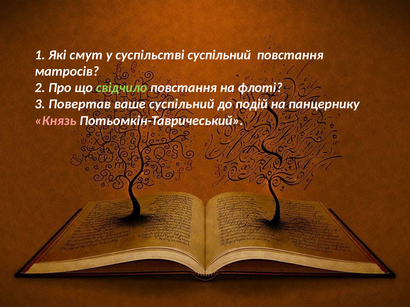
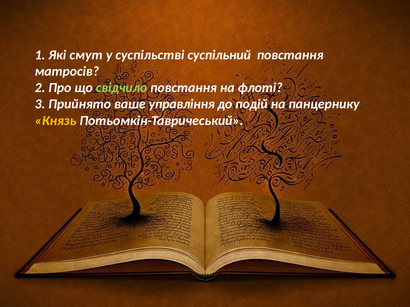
Повертав: Повертав -> Прийнято
ваше суспільний: суспільний -> управління
Князь colour: pink -> yellow
